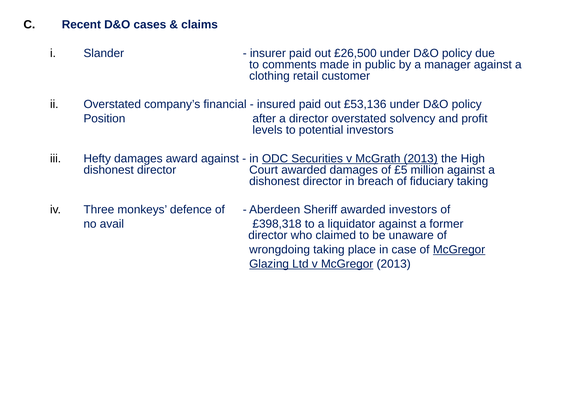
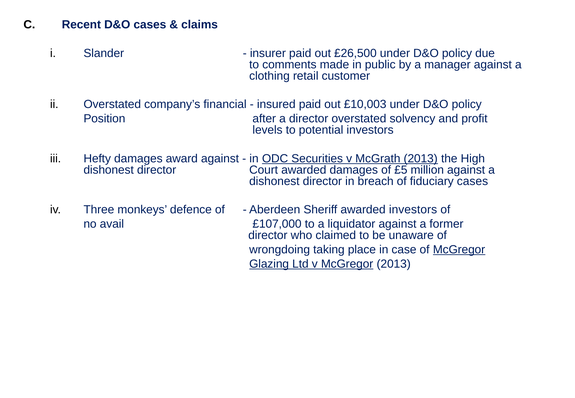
£53,136: £53,136 -> £10,003
fiduciary taking: taking -> cases
£398,318: £398,318 -> £107,000
